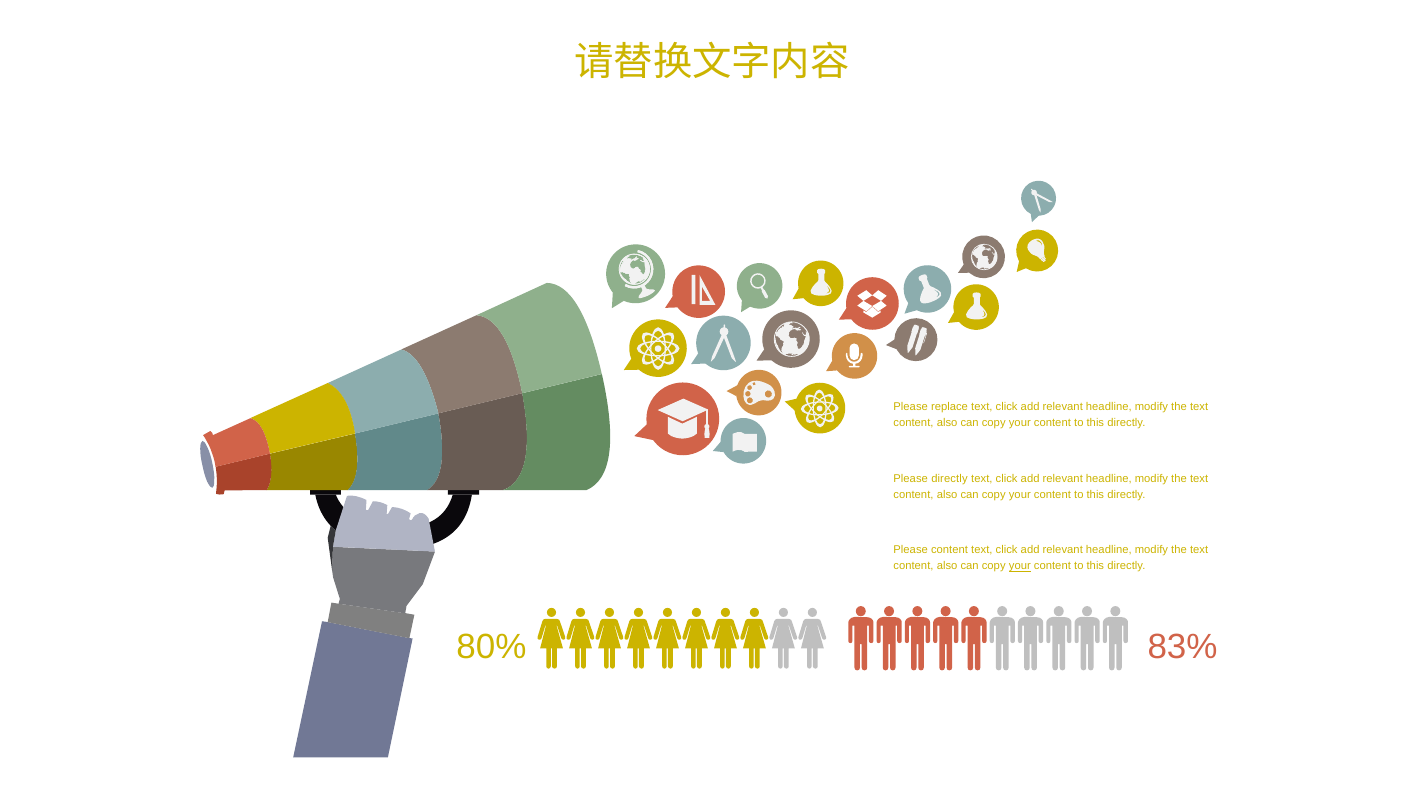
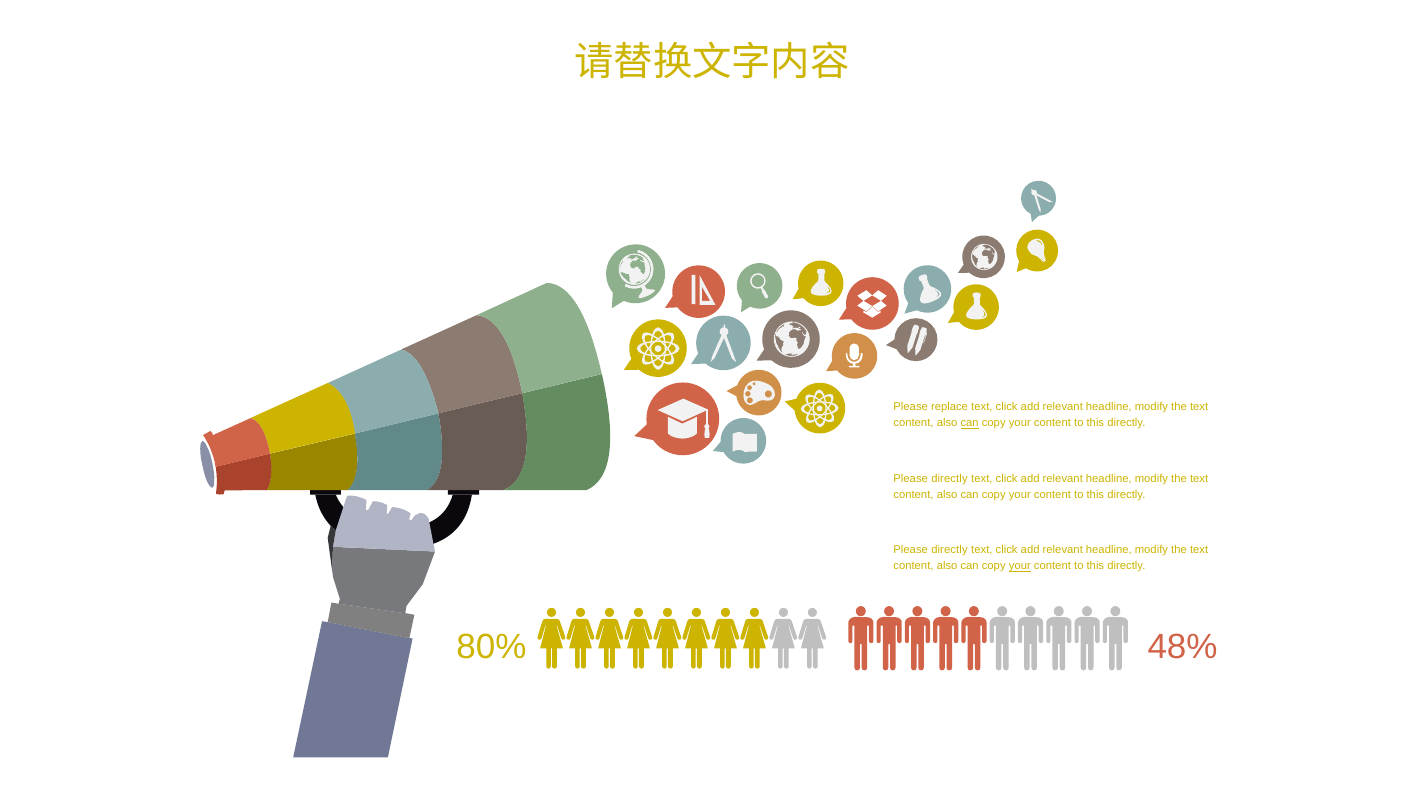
can at (970, 423) underline: none -> present
content at (950, 550): content -> directly
83%: 83% -> 48%
